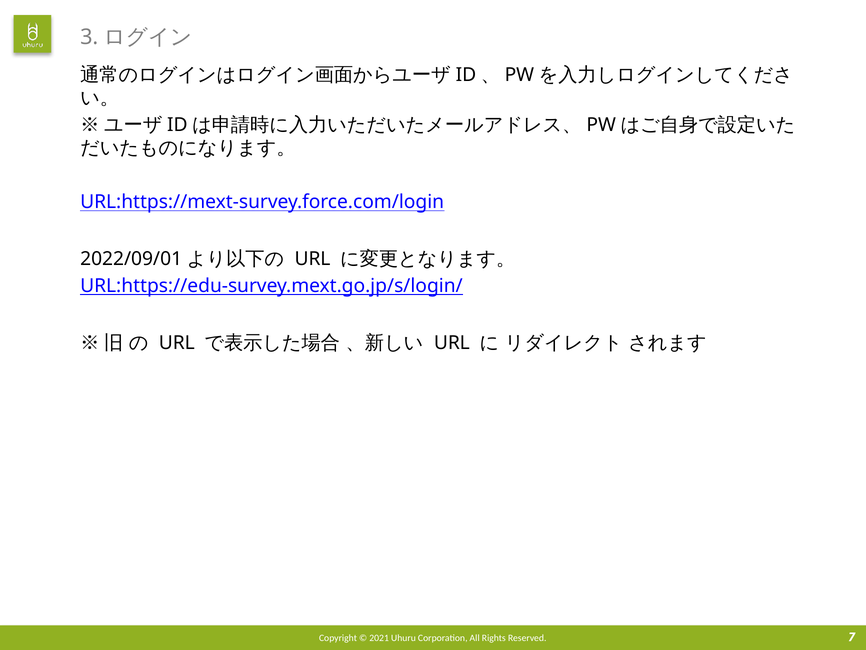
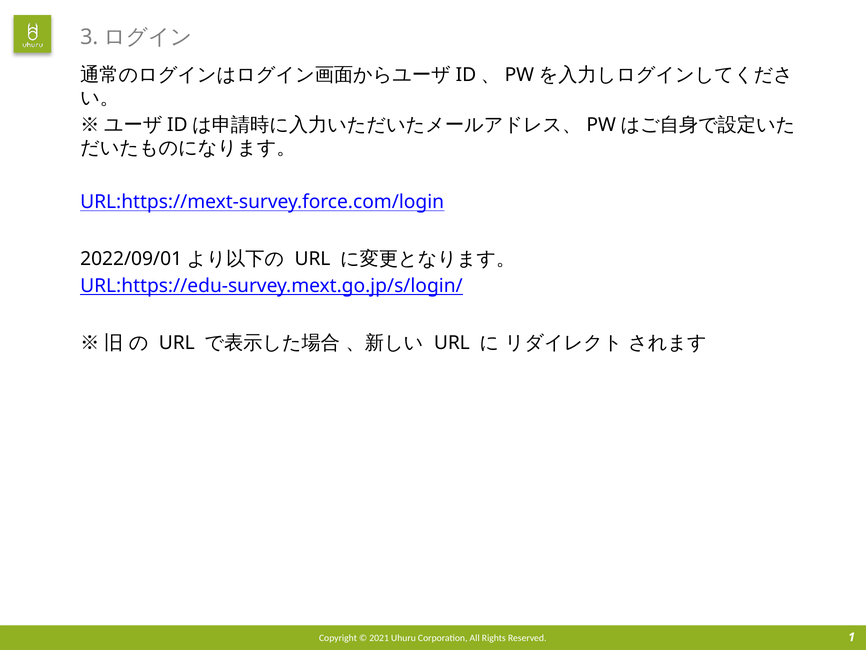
7: 7 -> 1
